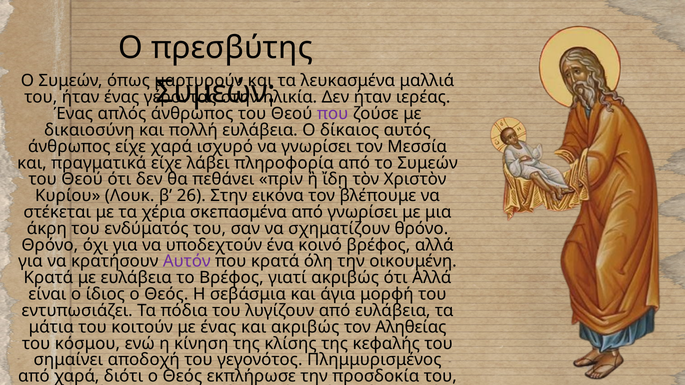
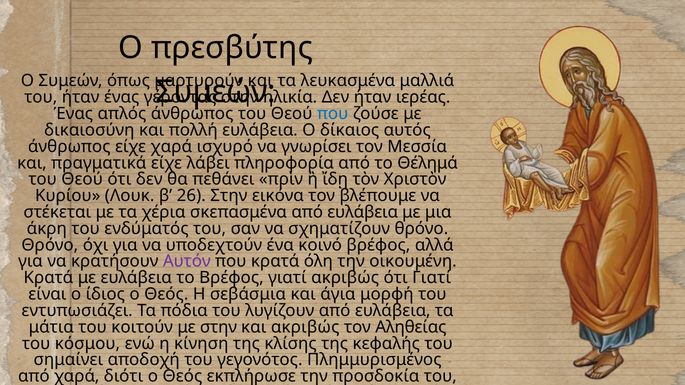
που at (333, 114) colour: purple -> blue
το Συμεών: Συμεών -> Θέλημά
σκεπασμένα από γνωρίσει: γνωρίσει -> ευλάβεια
ότι Αλλά: Αλλά -> Γιατί
με ένας: ένας -> στην
